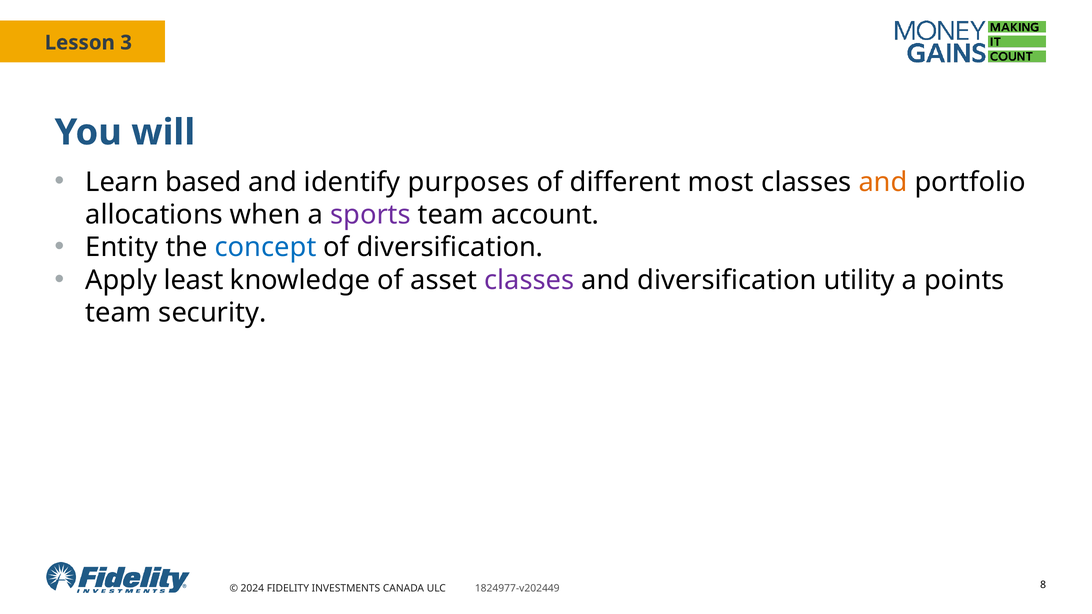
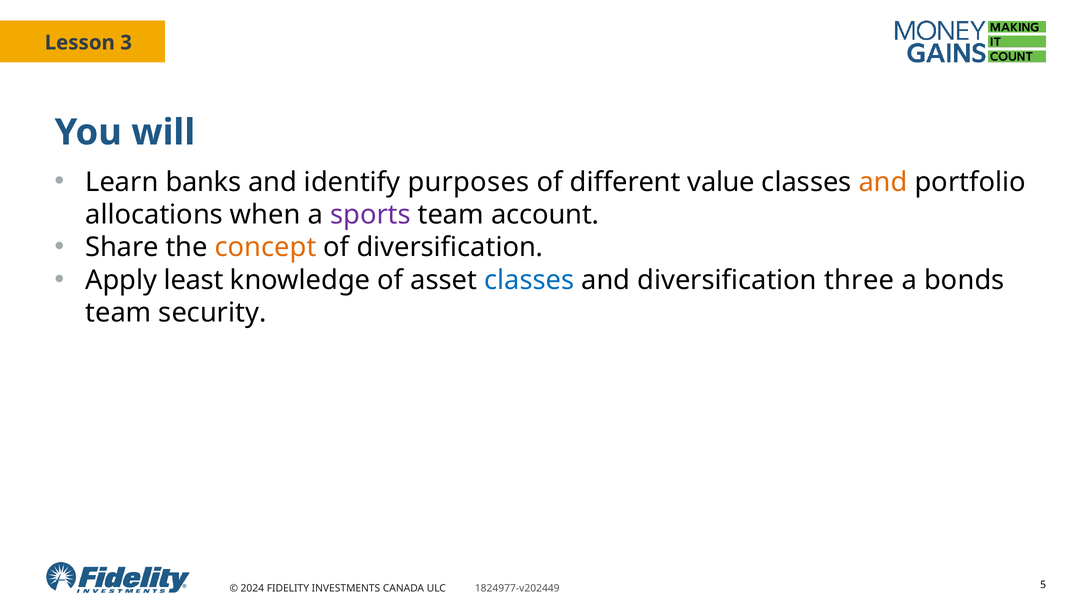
based: based -> banks
most: most -> value
Entity: Entity -> Share
concept colour: blue -> orange
classes at (529, 280) colour: purple -> blue
utility: utility -> three
points: points -> bonds
8: 8 -> 5
